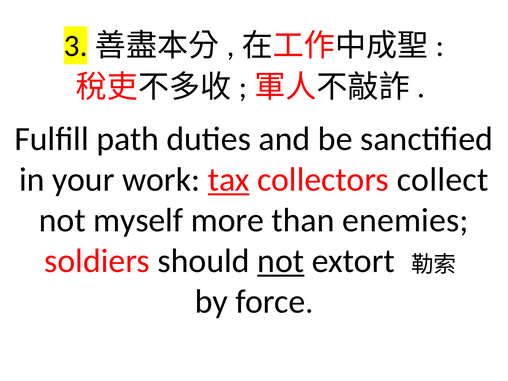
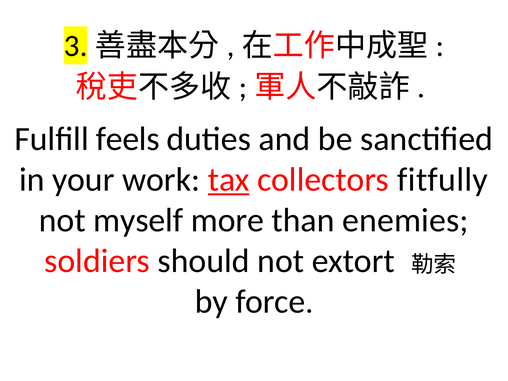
path: path -> feels
collect: collect -> fitfully
not at (281, 261) underline: present -> none
